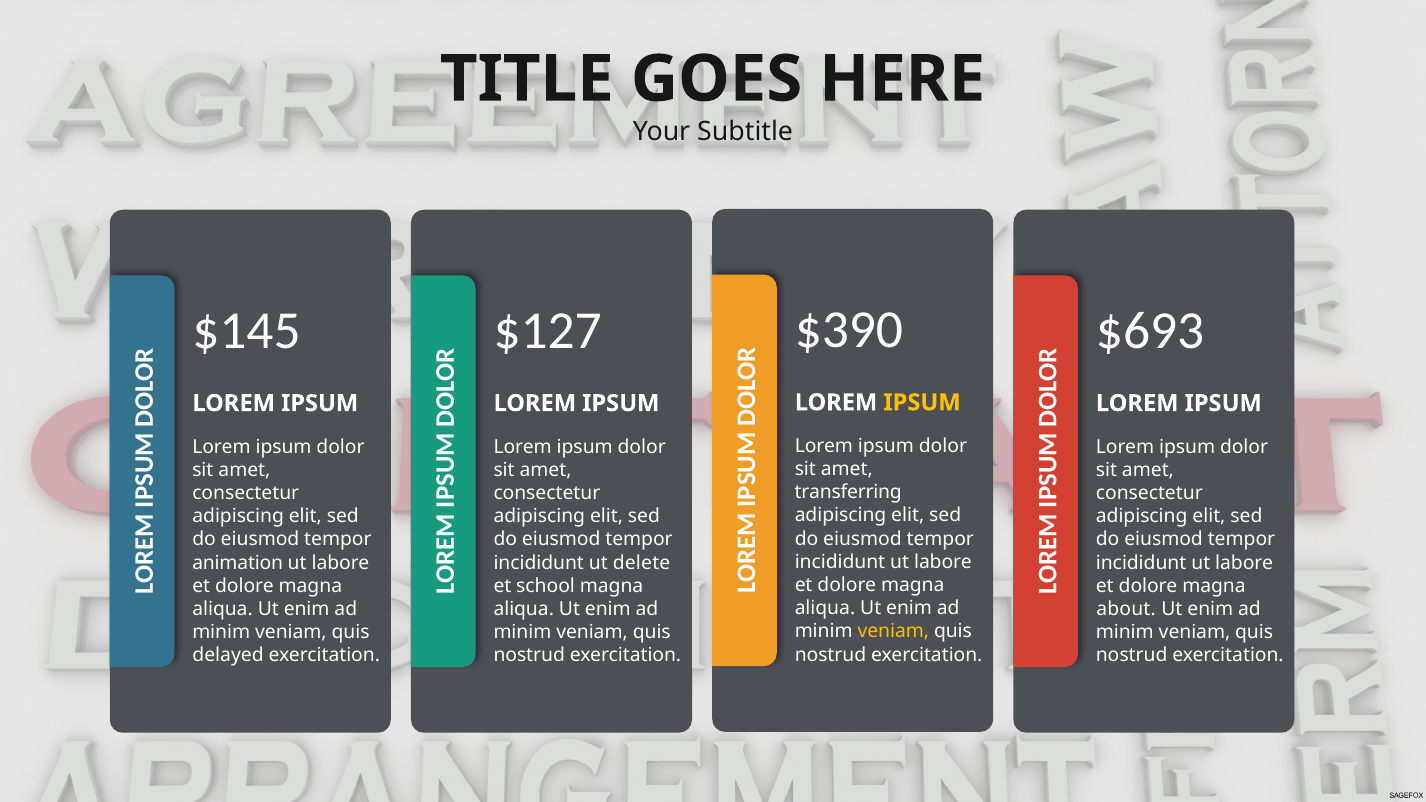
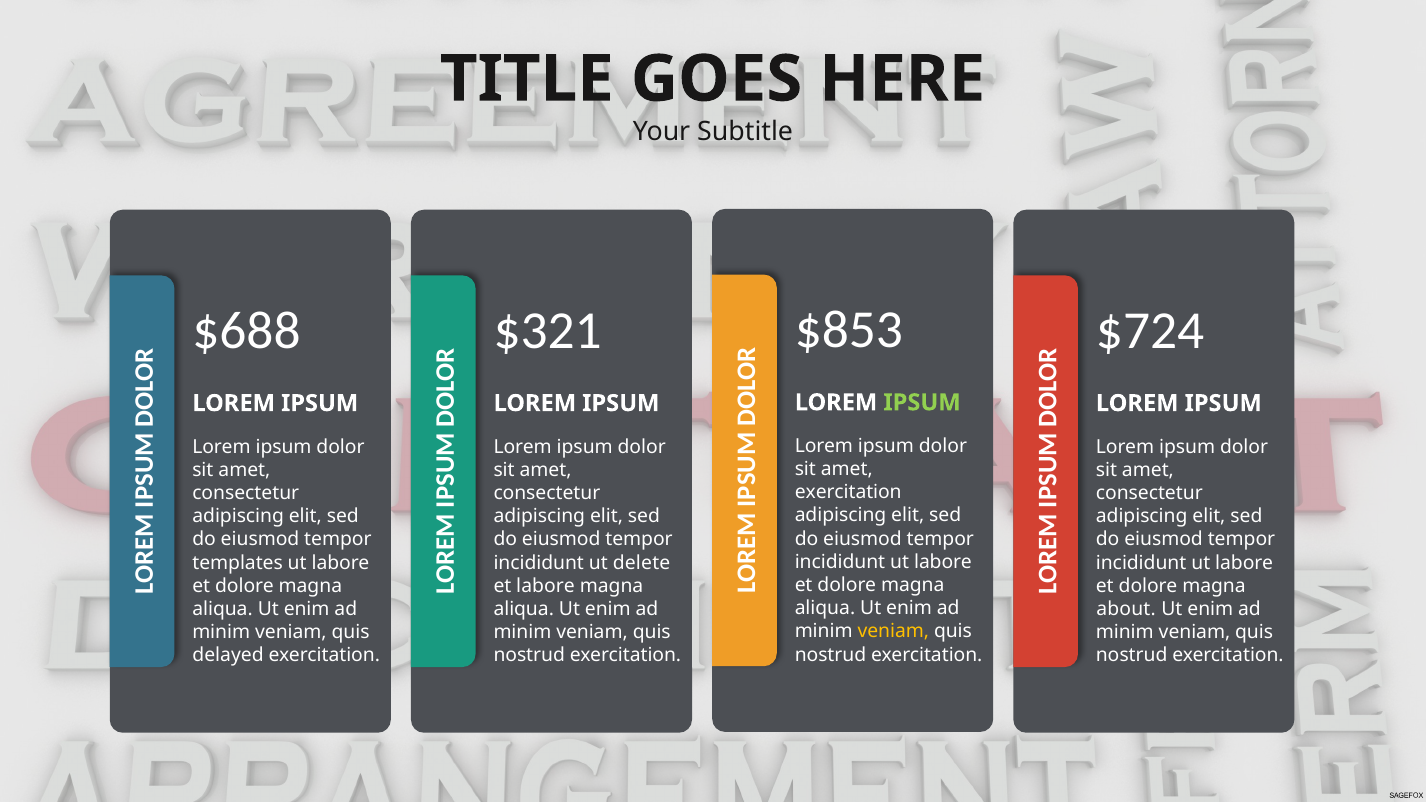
$390: $390 -> $853
$145: $145 -> $688
$127: $127 -> $321
$693: $693 -> $724
IPSUM at (922, 403) colour: yellow -> light green
transferring at (848, 492): transferring -> exercitation
animation: animation -> templates
et school: school -> labore
